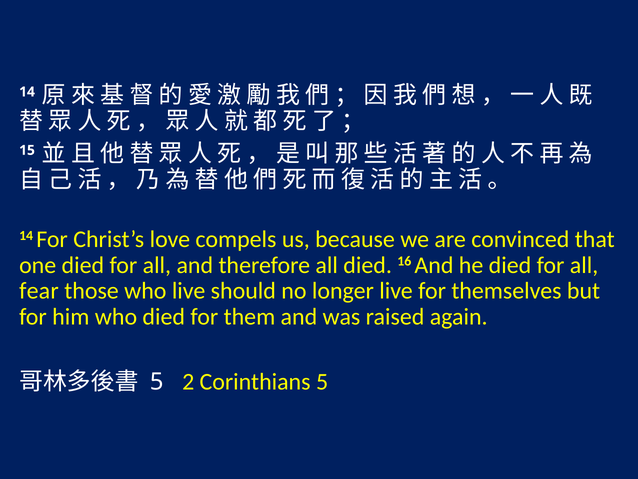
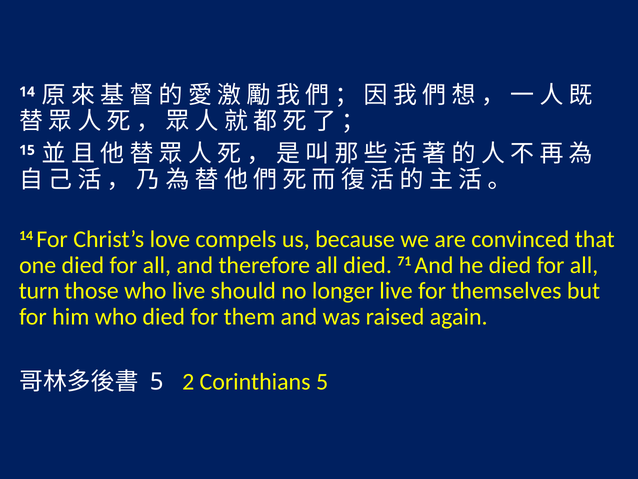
16: 16 -> 71
fear: fear -> turn
